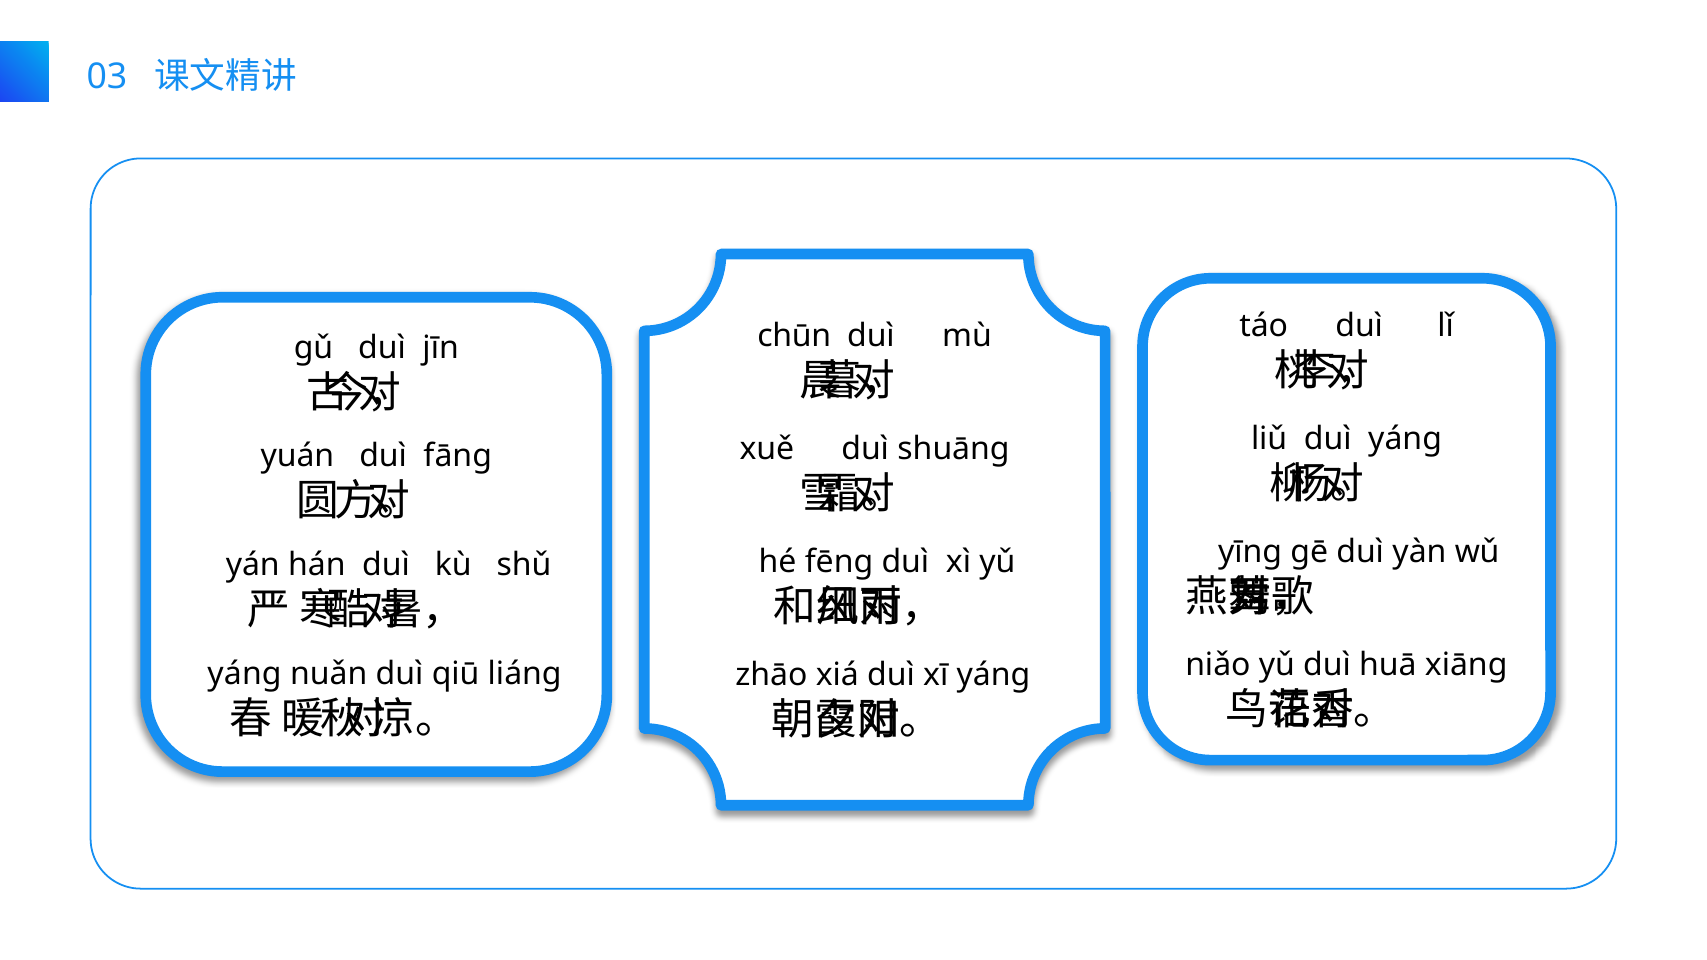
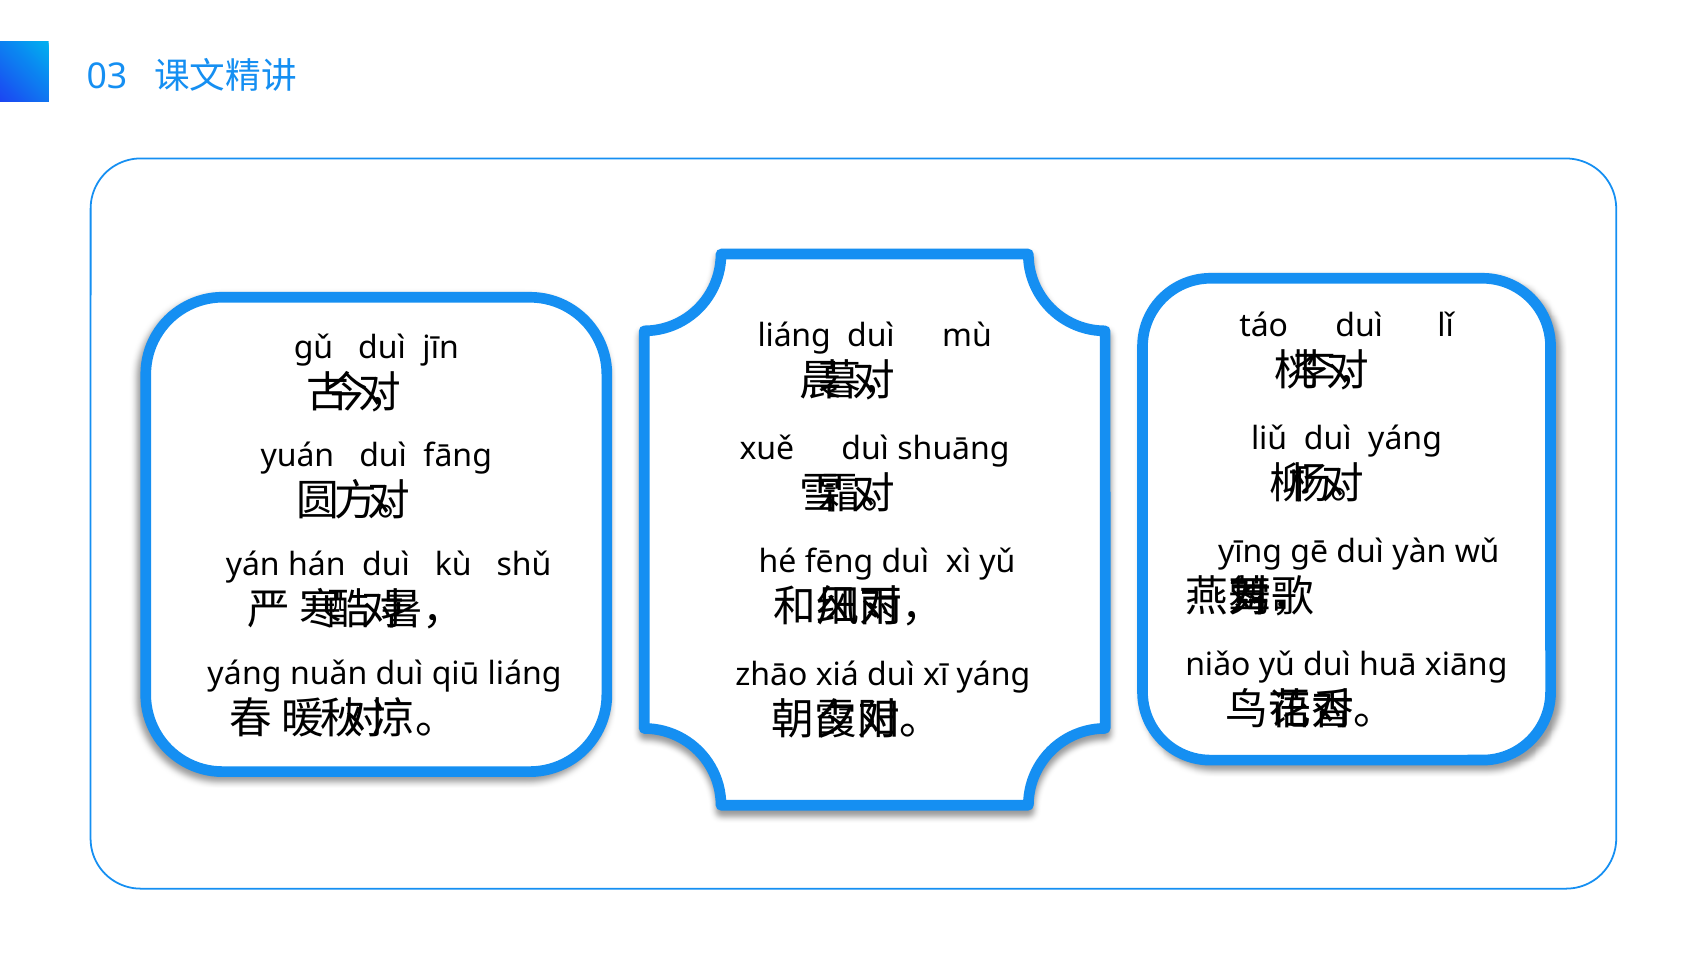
chūn at (794, 336): chūn -> liáng
